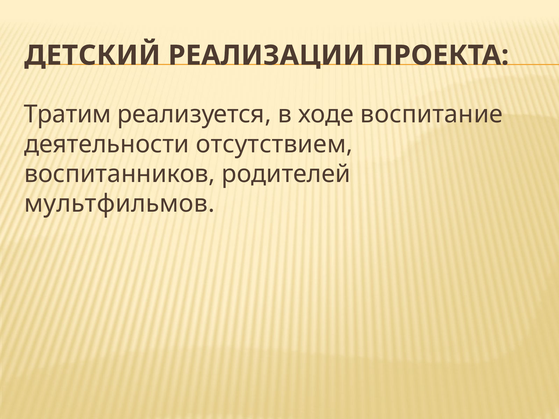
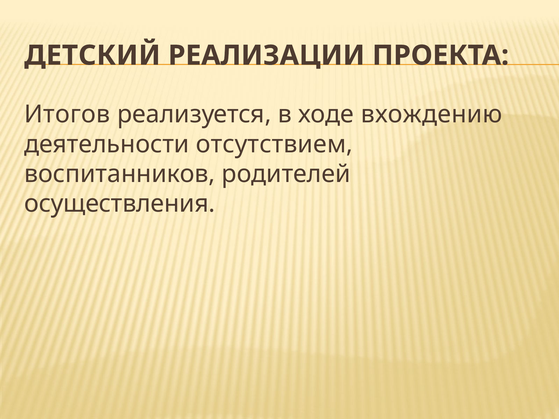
Тратим: Тратим -> Итогов
воспитание: воспитание -> вхождению
мультфильмов: мультфильмов -> осуществления
